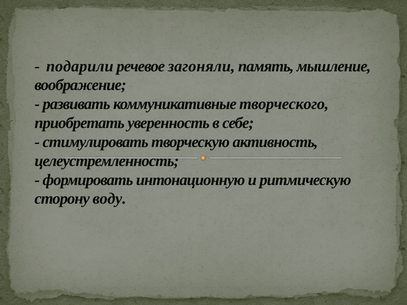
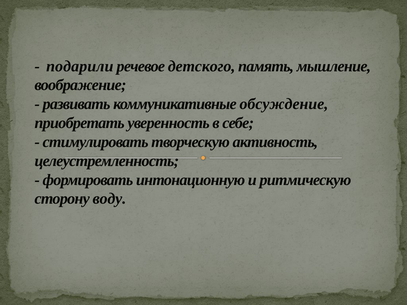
загоняли: загоняли -> детского
творческого: творческого -> обсуждение
